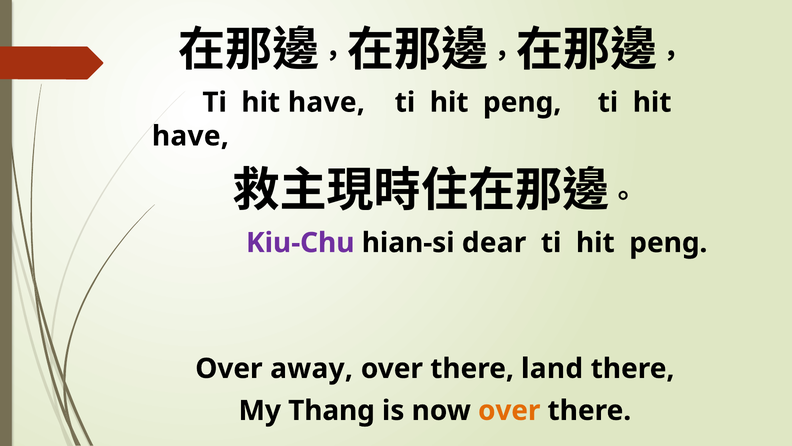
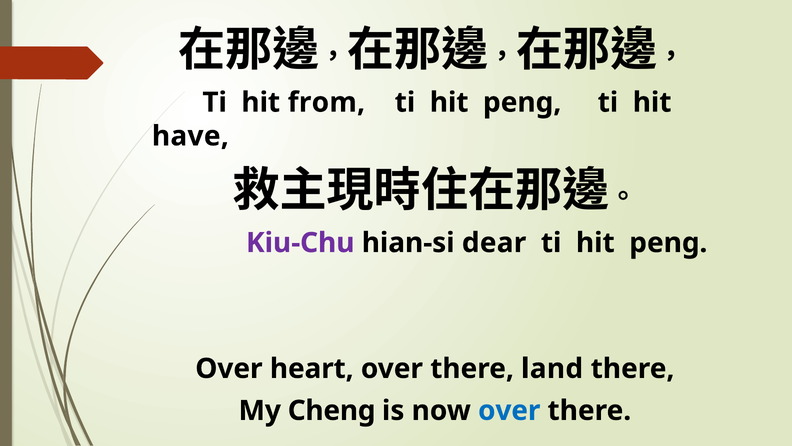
have at (326, 102): have -> from
away: away -> heart
Thang: Thang -> Cheng
over at (509, 410) colour: orange -> blue
